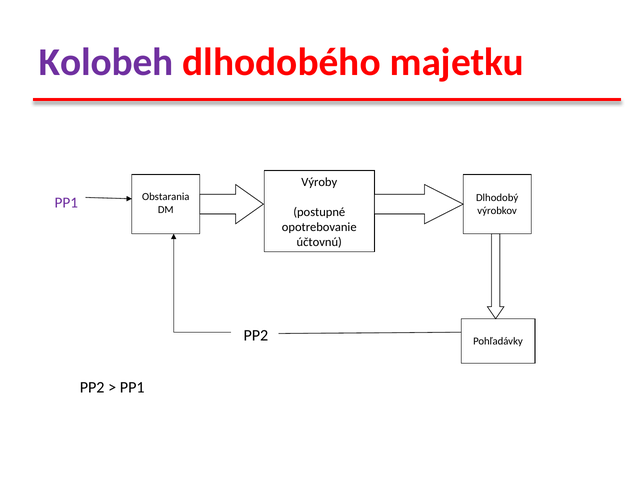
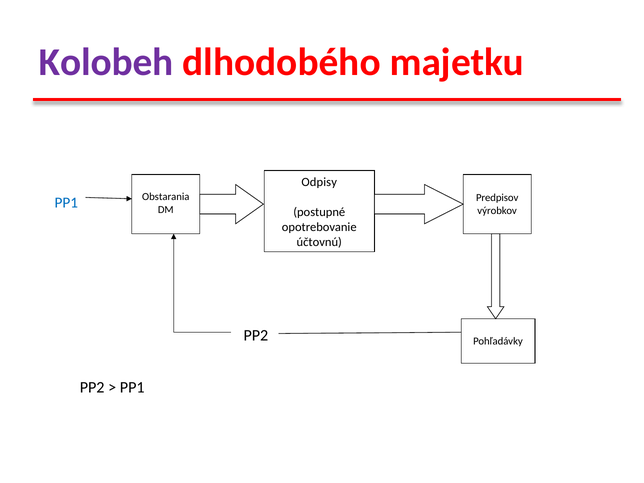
Výroby: Výroby -> Odpisy
Dlhodobý: Dlhodobý -> Predpisov
PP1 at (66, 203) colour: purple -> blue
